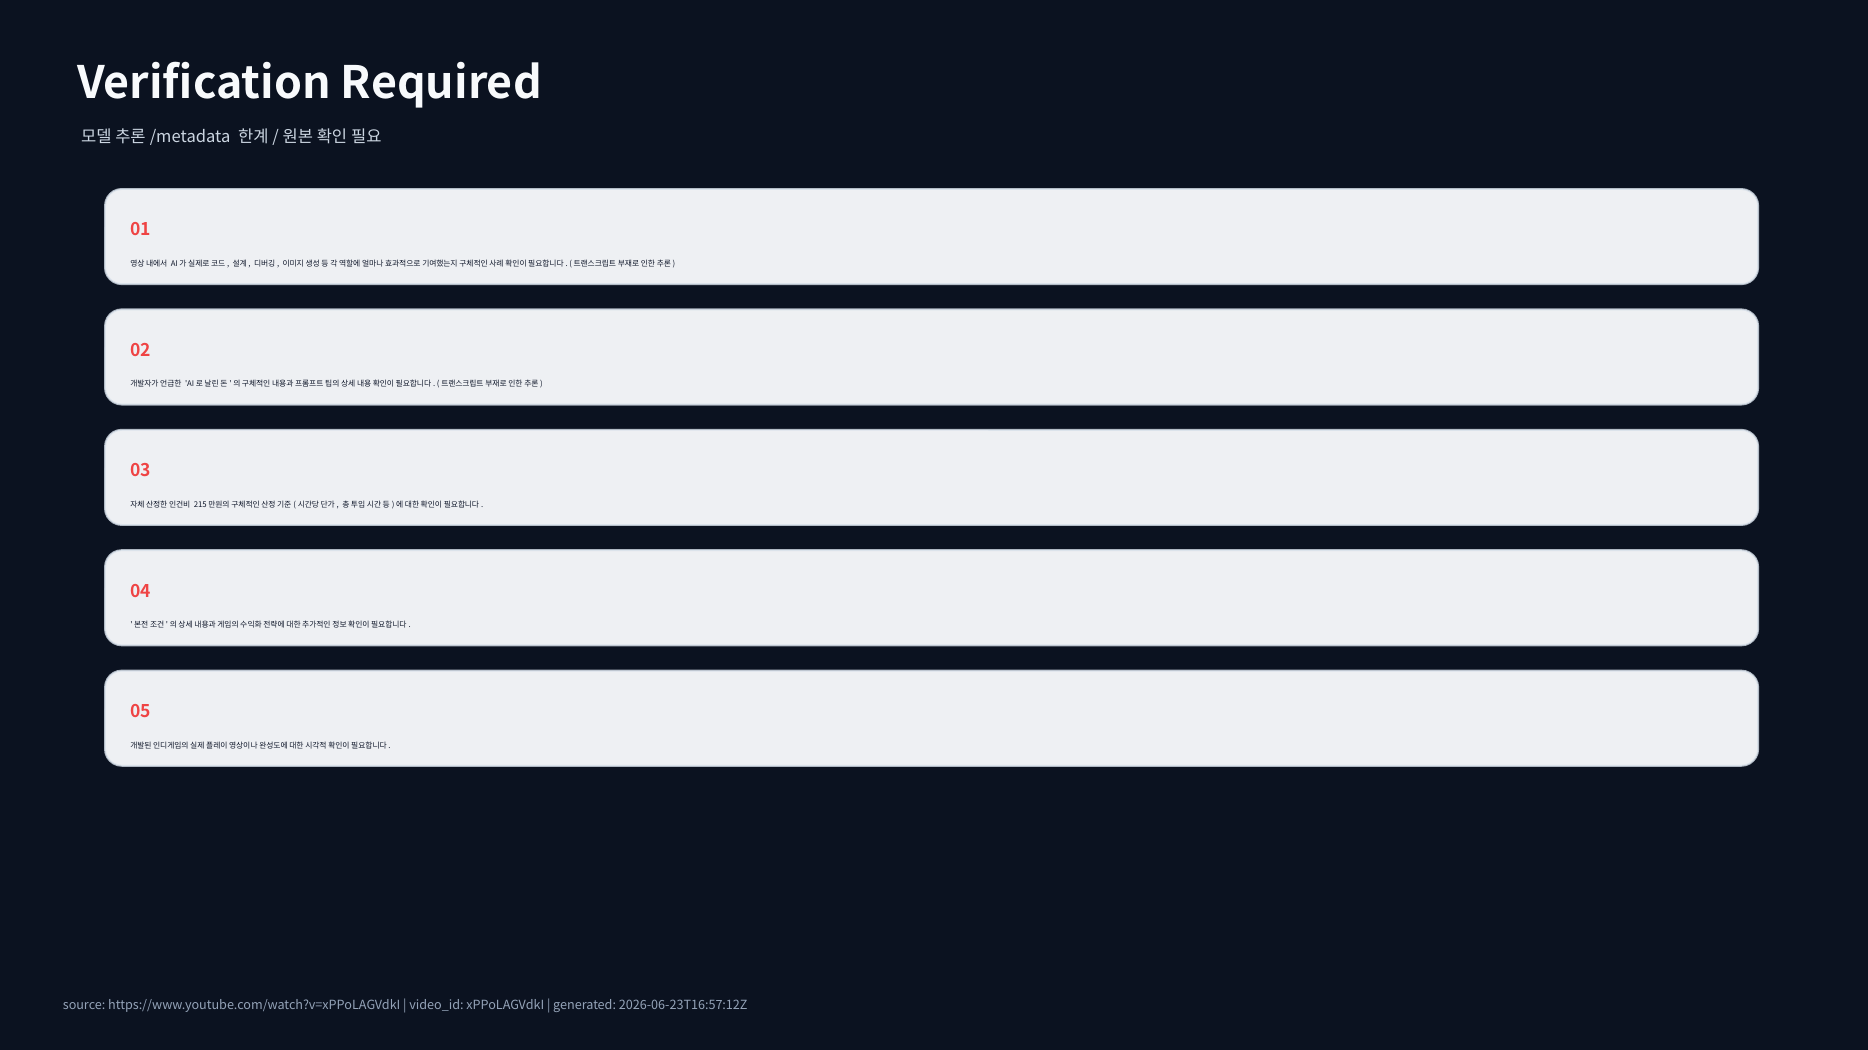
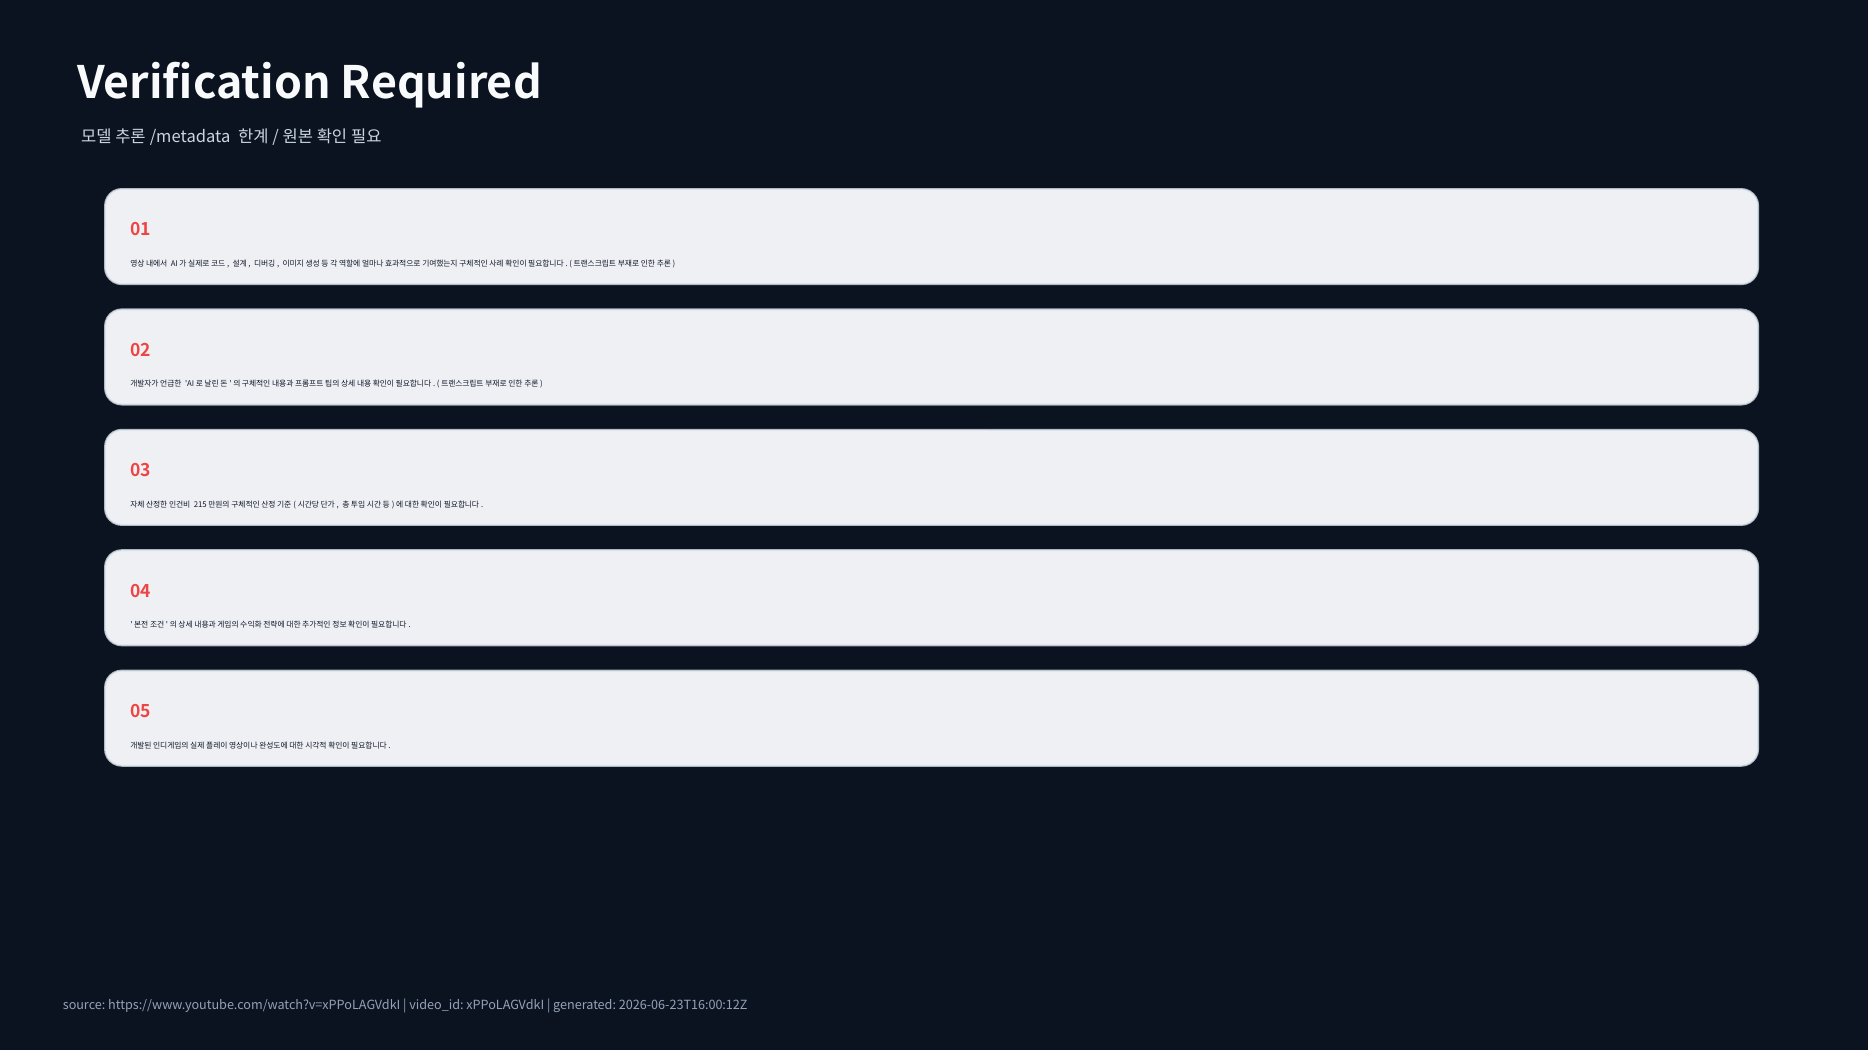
2026-06-23T16:57:12Z: 2026-06-23T16:57:12Z -> 2026-06-23T16:00:12Z
